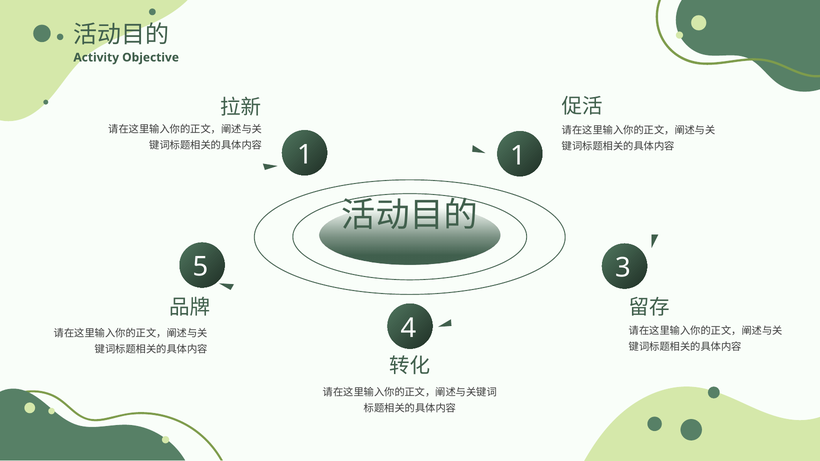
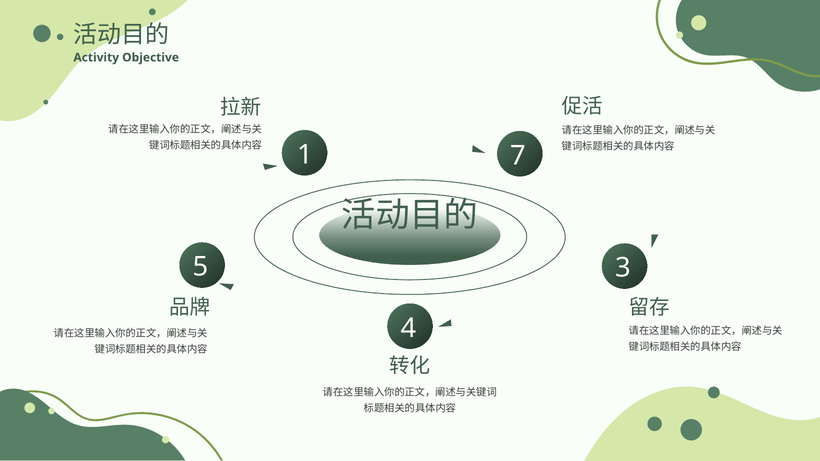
1 1: 1 -> 7
